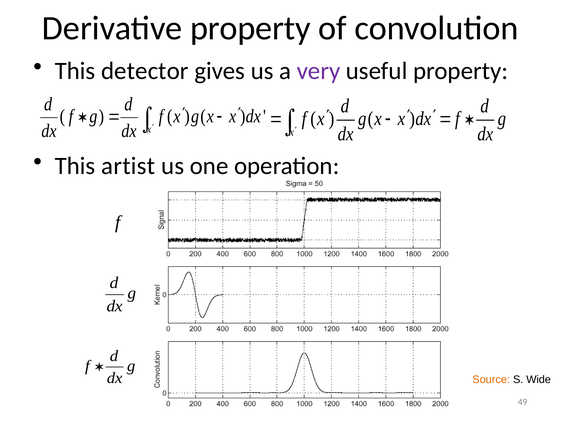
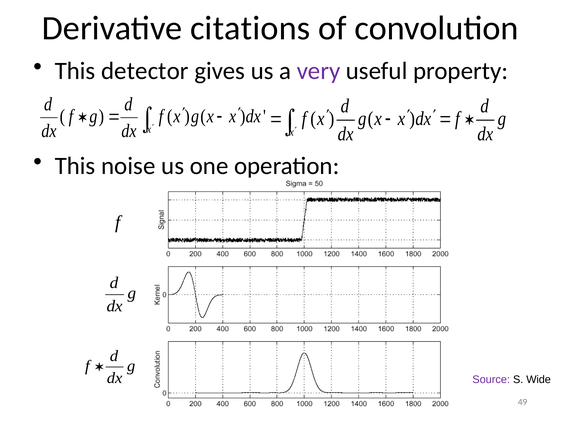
Derivative property: property -> citations
artist: artist -> noise
Source colour: orange -> purple
